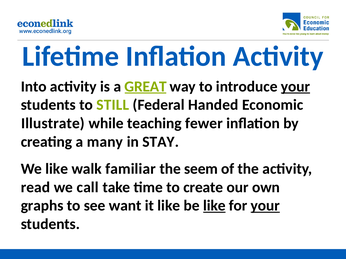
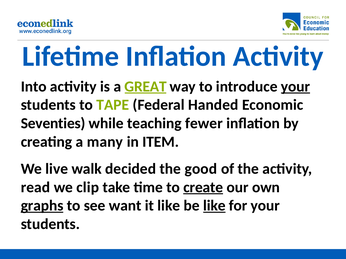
STILL: STILL -> TAPE
Illustrate: Illustrate -> Seventies
STAY: STAY -> ITEM
We like: like -> live
familiar: familiar -> decided
seem: seem -> good
call: call -> clip
create underline: none -> present
graphs underline: none -> present
your at (265, 206) underline: present -> none
